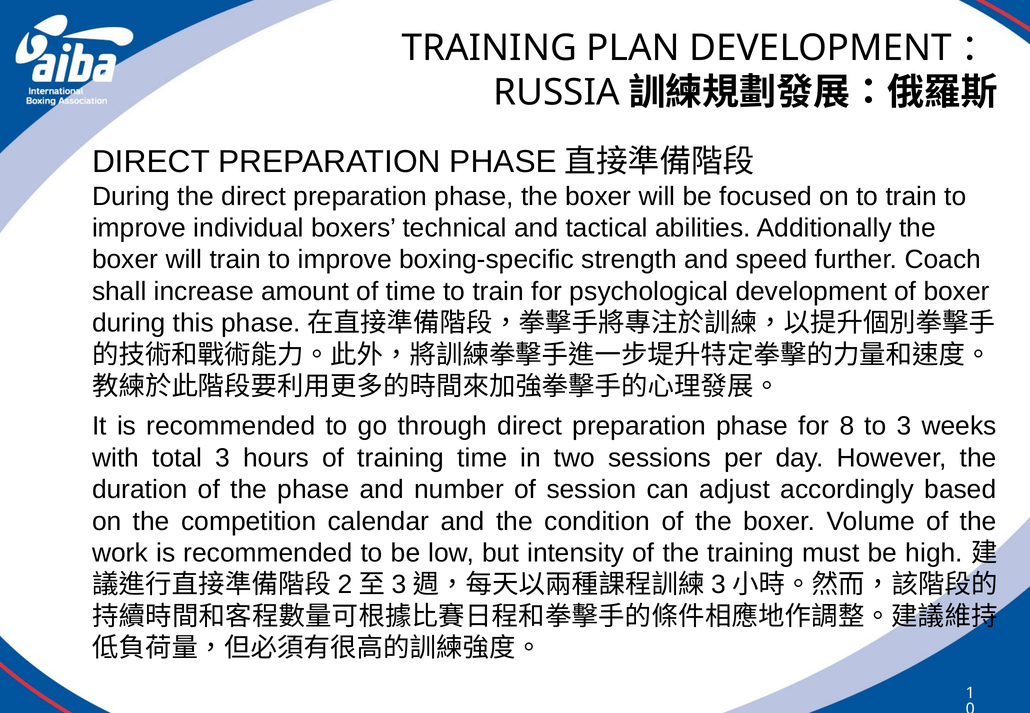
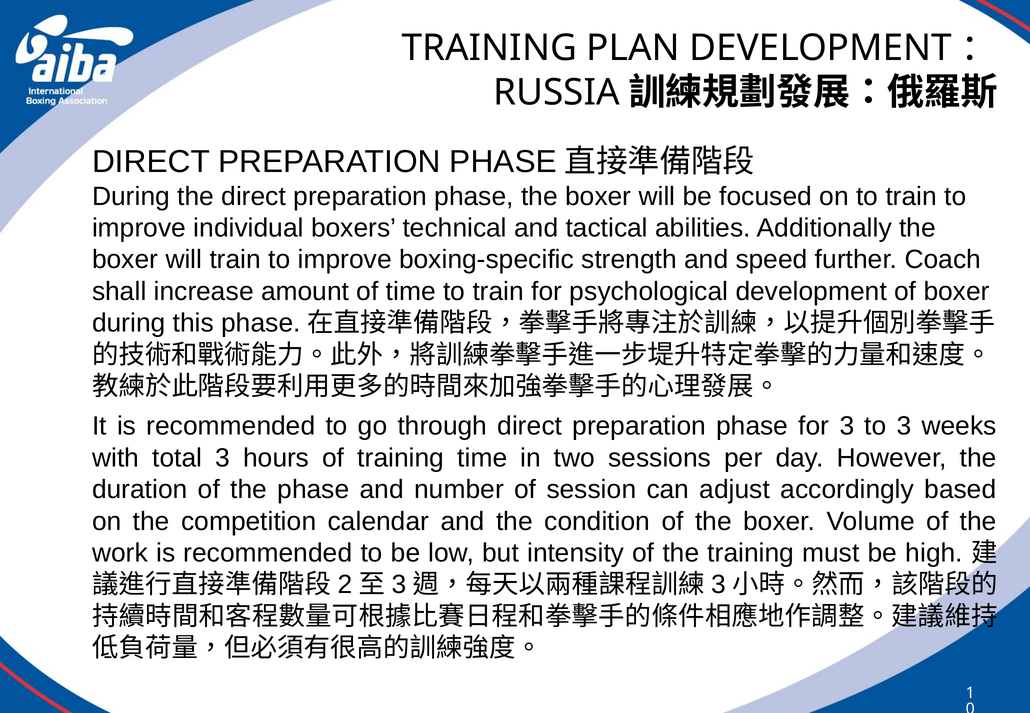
for 8: 8 -> 3
